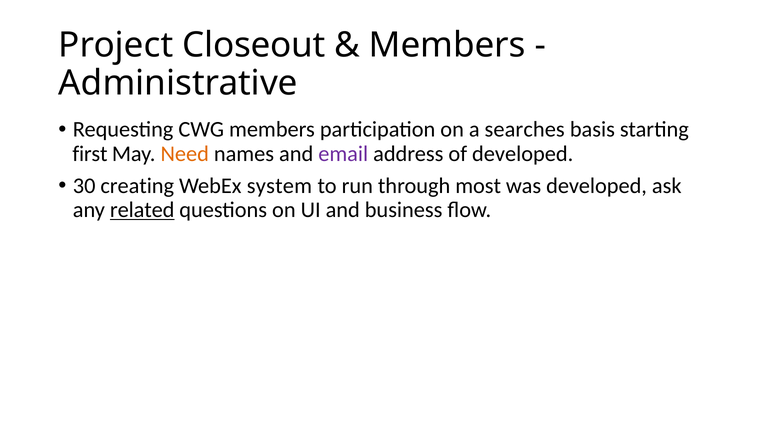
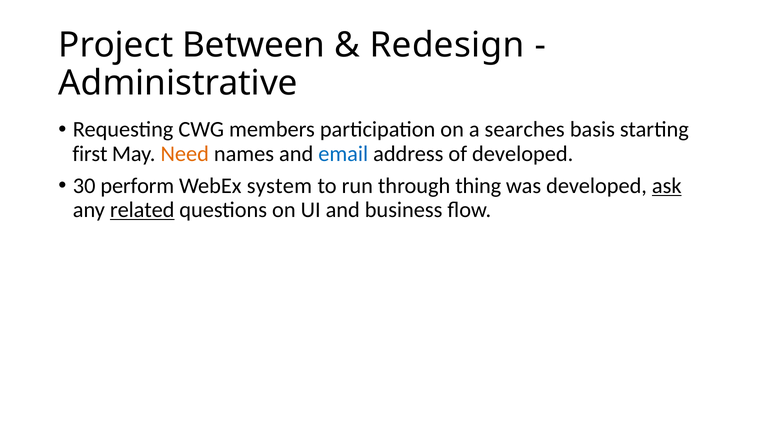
Closeout: Closeout -> Between
Members at (447, 45): Members -> Redesign
email colour: purple -> blue
creating: creating -> perform
most: most -> thing
ask underline: none -> present
